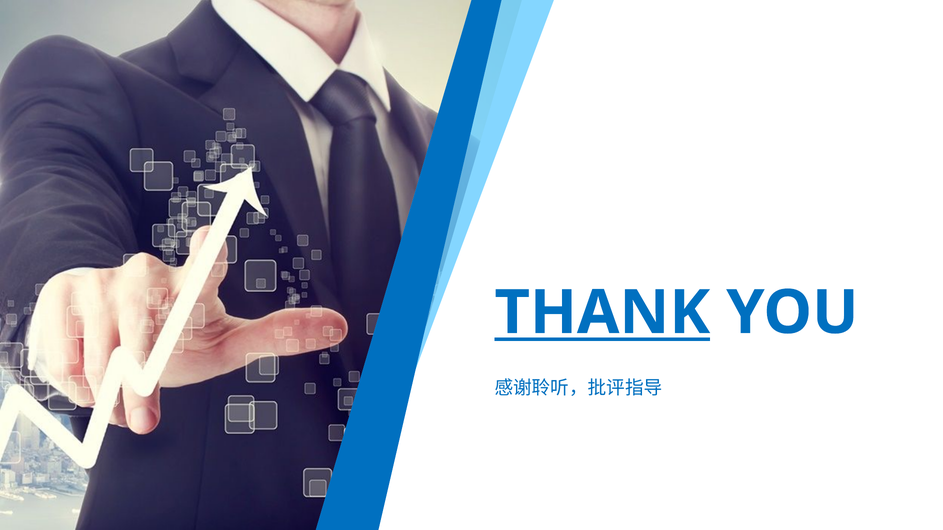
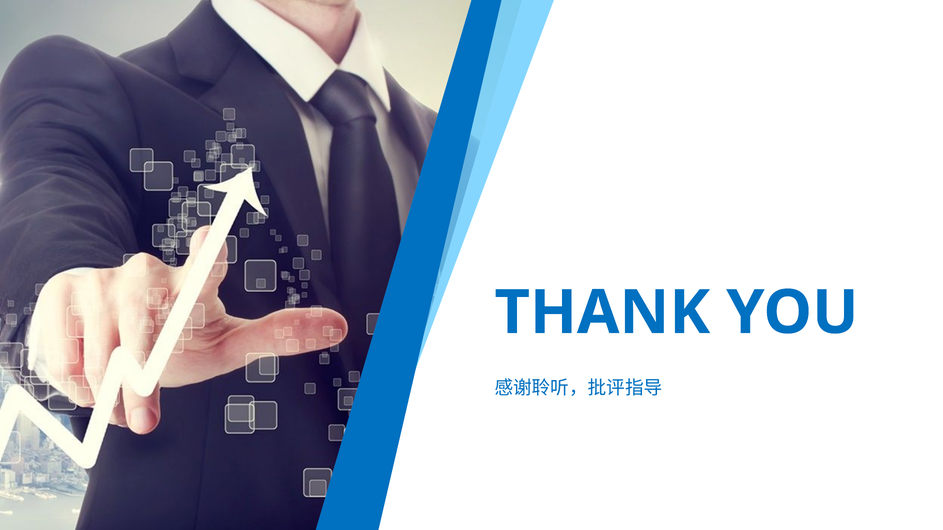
THANK underline: present -> none
